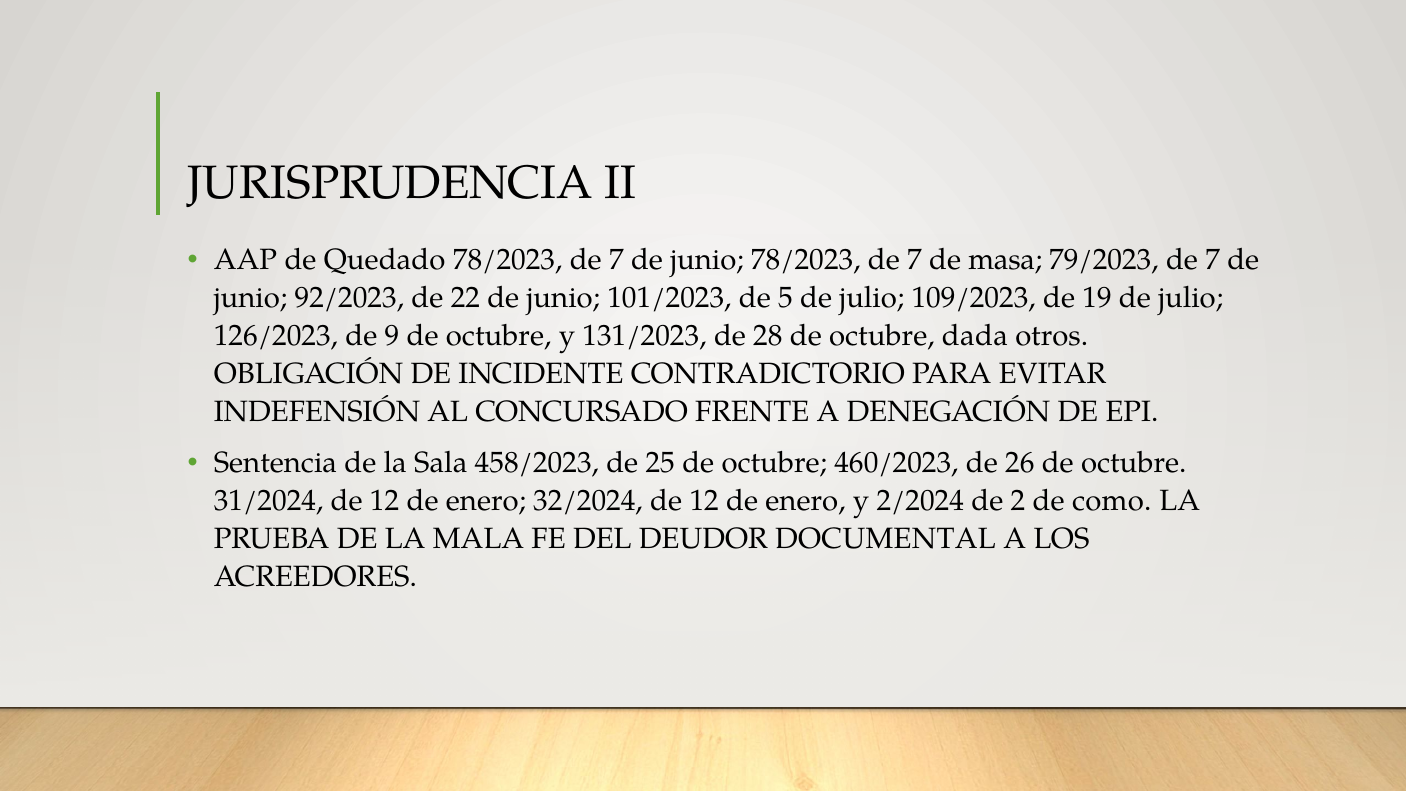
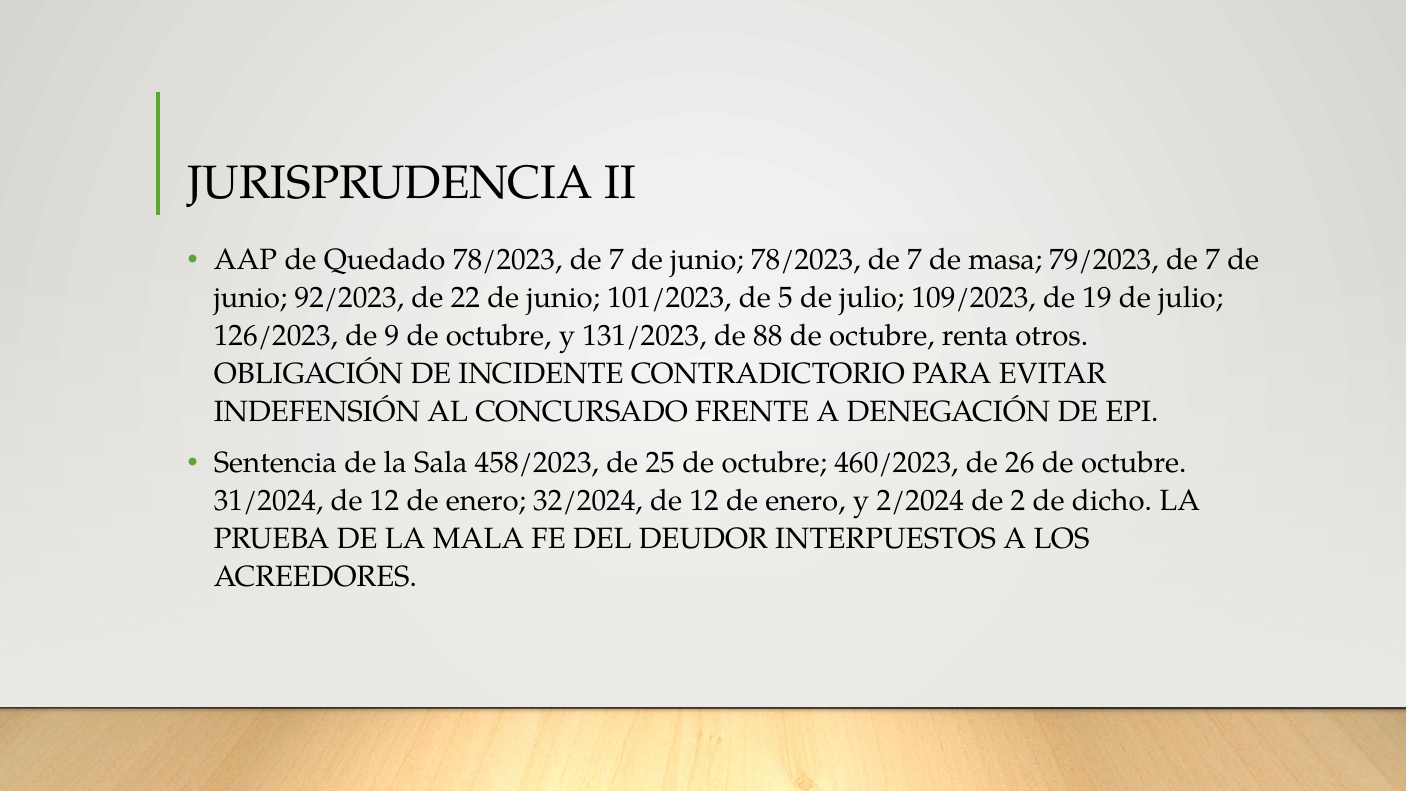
28: 28 -> 88
dada: dada -> renta
como: como -> dicho
DOCUMENTAL: DOCUMENTAL -> INTERPUESTOS
